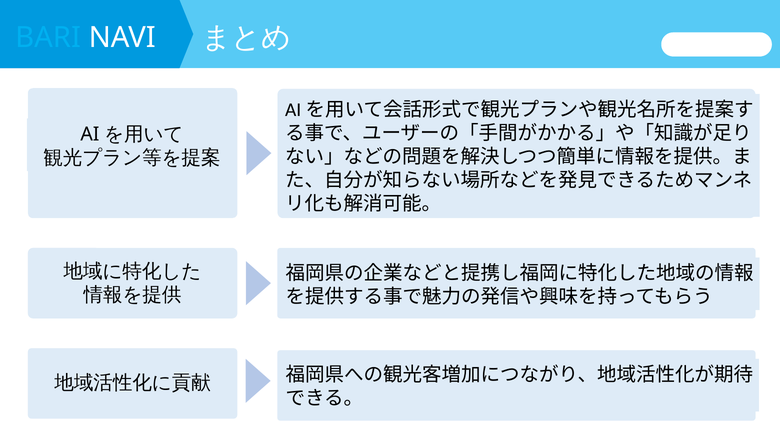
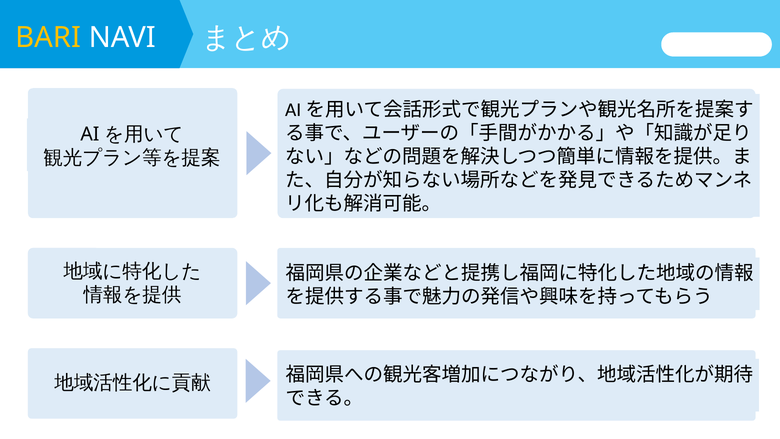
BARI colour: light blue -> yellow
